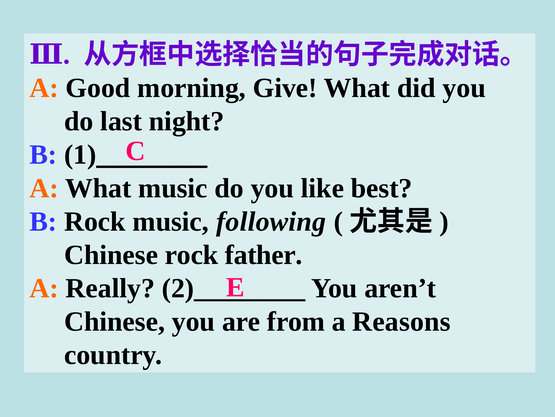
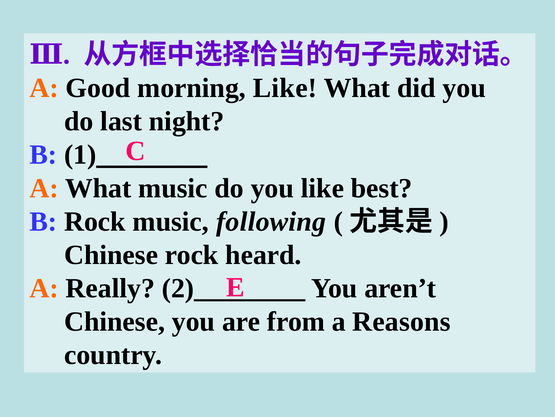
morning Give: Give -> Like
father: father -> heard
